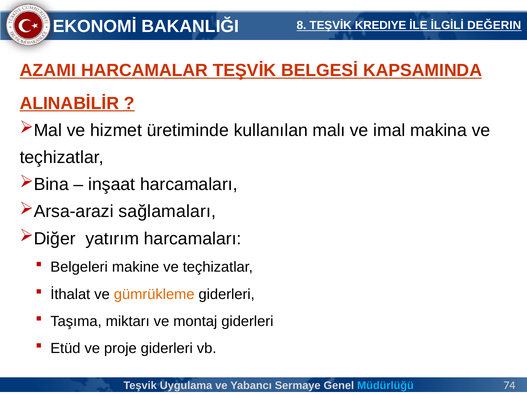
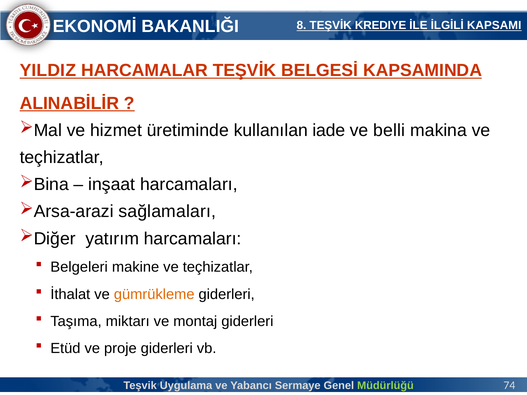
DEĞERIN: DEĞERIN -> KAPSAMI
AZAMI: AZAMI -> YILDIZ
malı: malı -> iade
imal: imal -> belli
Müdürlüğü colour: light blue -> light green
